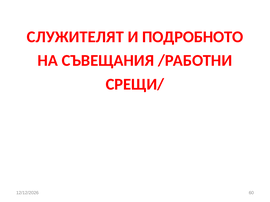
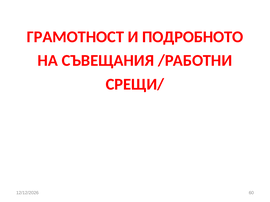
СЛУЖИТЕЛЯТ: СЛУЖИТЕЛЯТ -> ГРАМОТНОСТ
